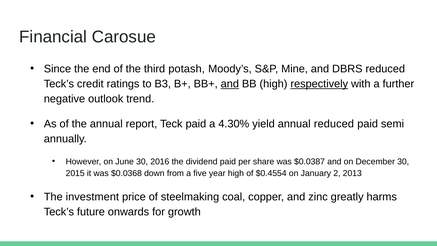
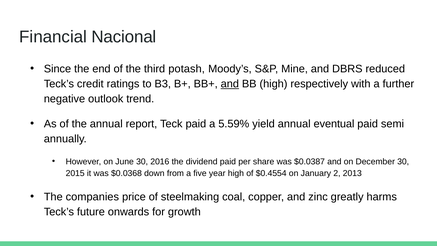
Carosue: Carosue -> Nacional
respectively underline: present -> none
4.30%: 4.30% -> 5.59%
annual reduced: reduced -> eventual
investment: investment -> companies
